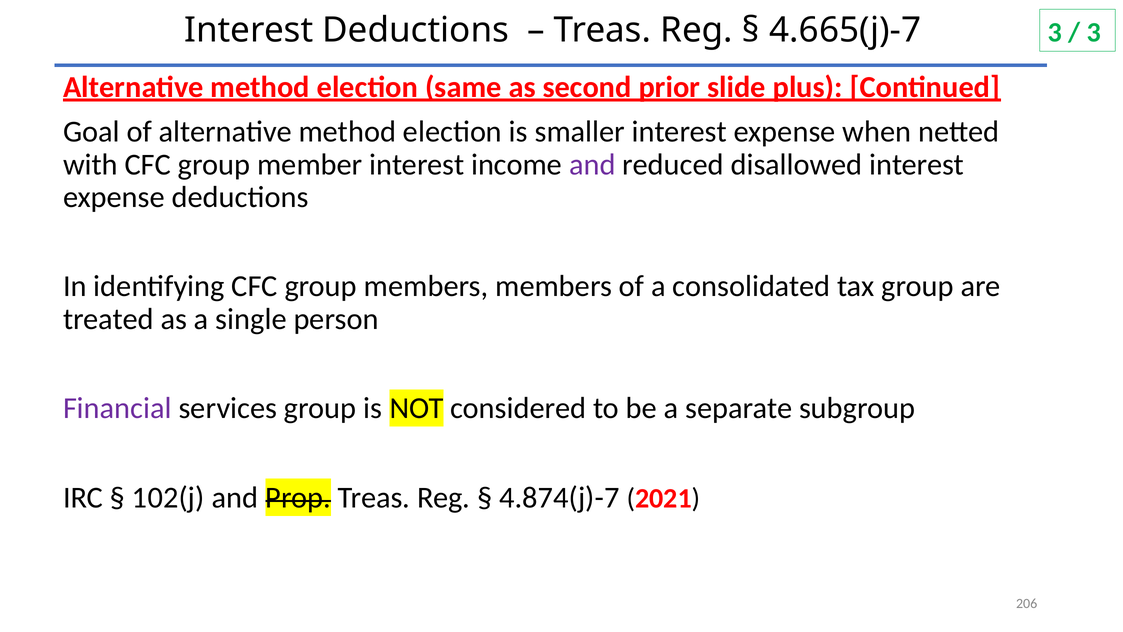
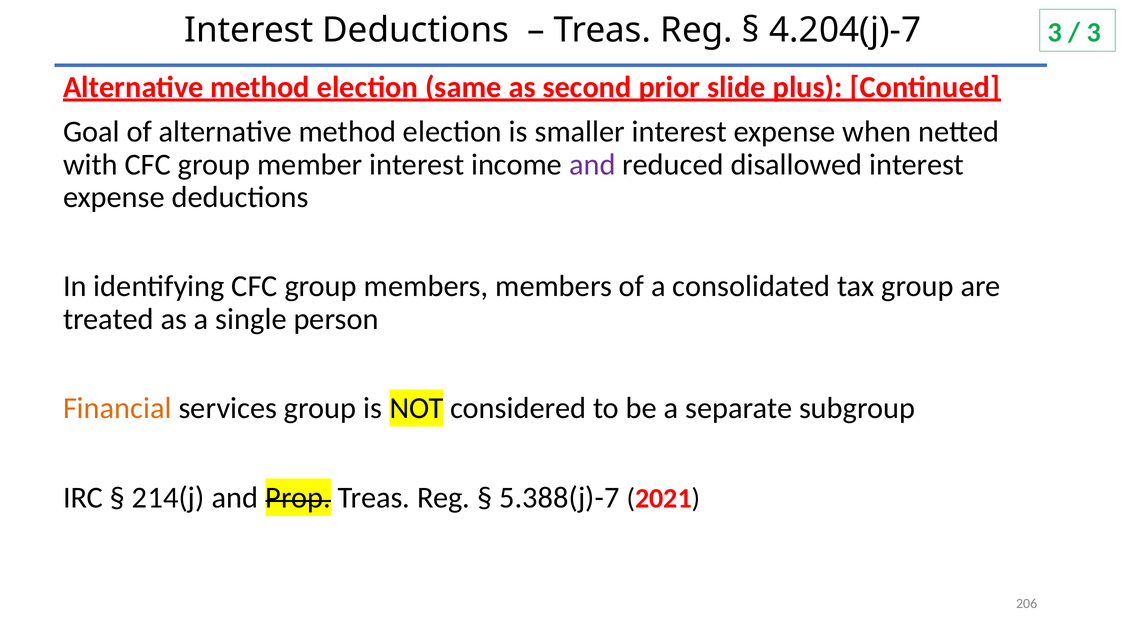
4.665(j)-7: 4.665(j)-7 -> 4.204(j)-7
Financial colour: purple -> orange
102(j: 102(j -> 214(j
4.874(j)-7: 4.874(j)-7 -> 5.388(j)-7
